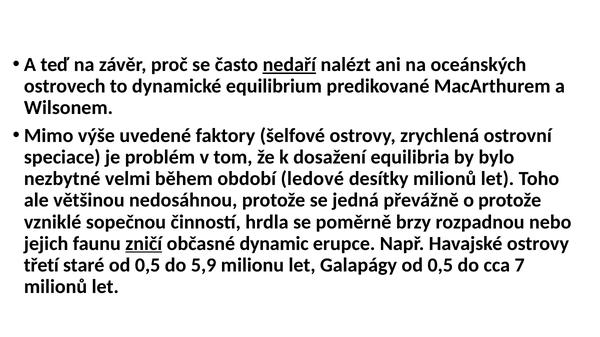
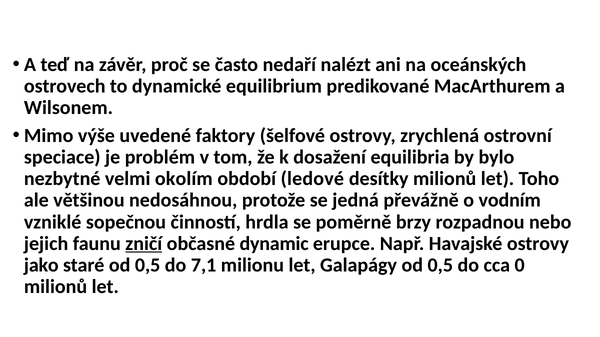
nedaří underline: present -> none
během: během -> okolím
o protože: protože -> vodním
třetí: třetí -> jako
5,9: 5,9 -> 7,1
7: 7 -> 0
